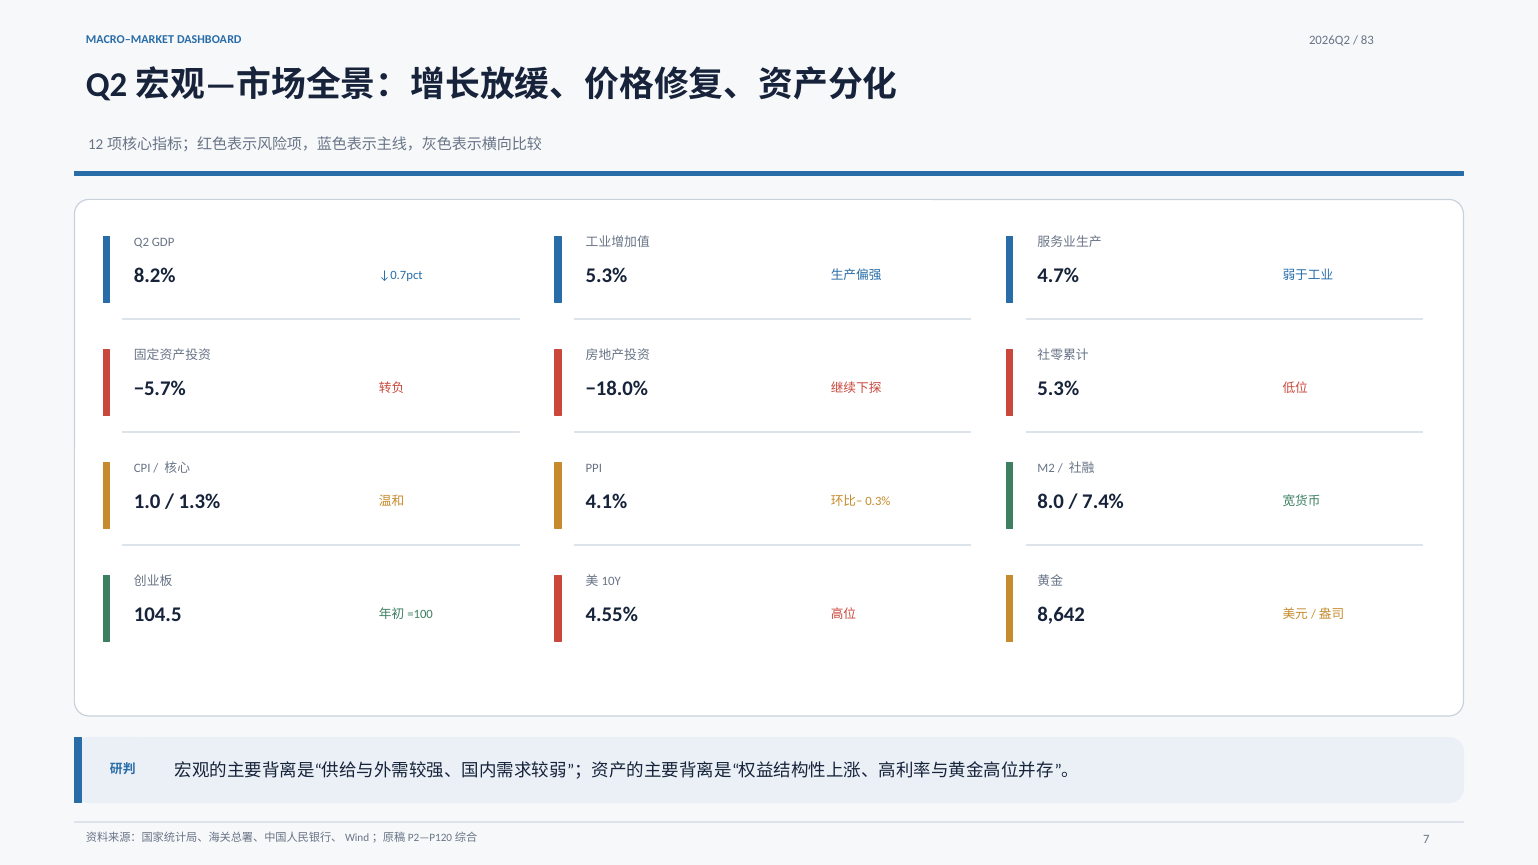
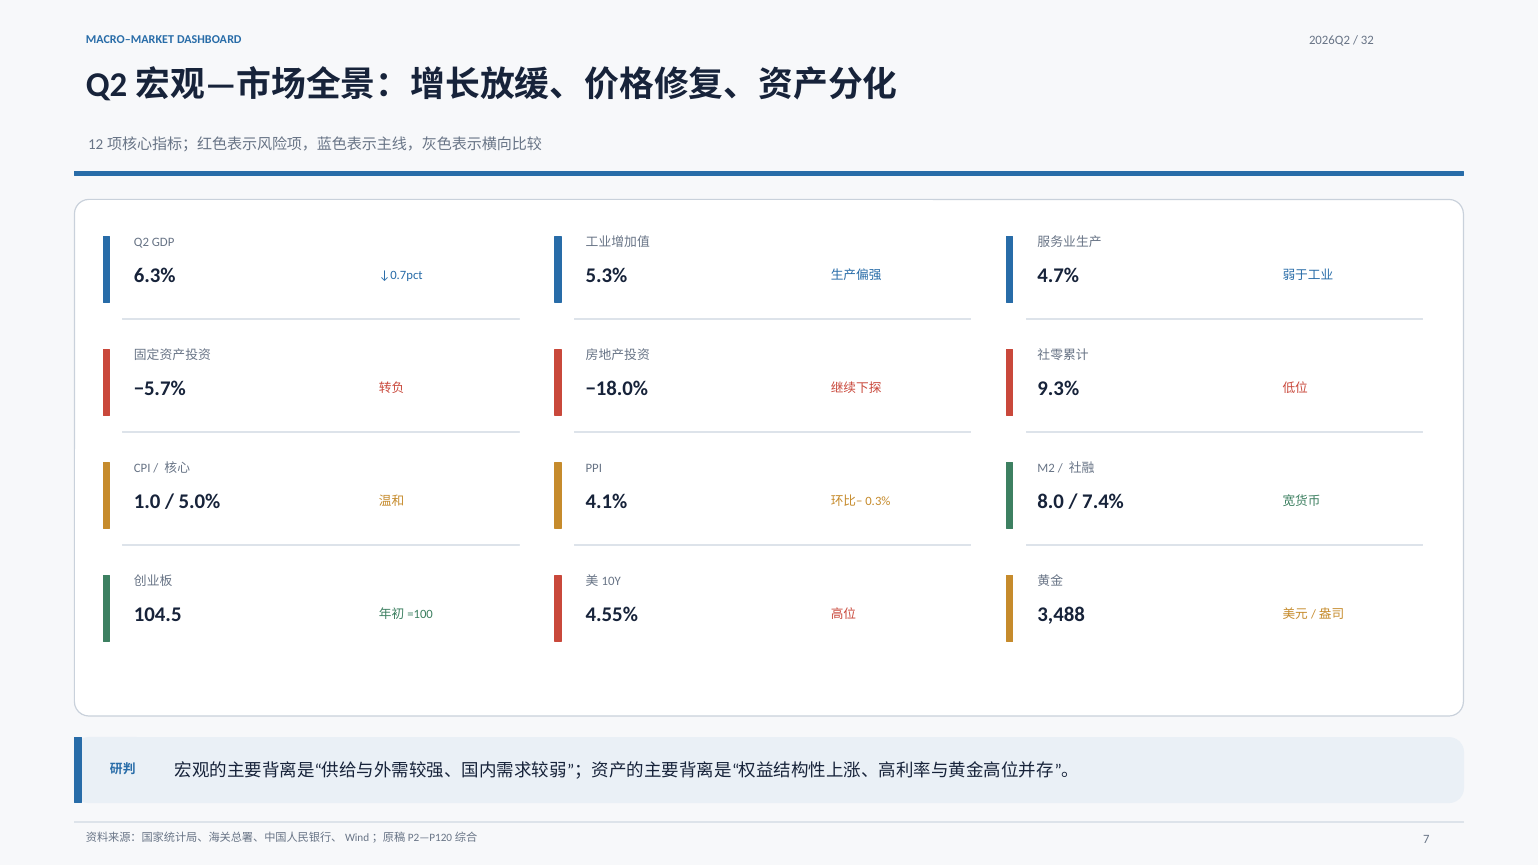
83: 83 -> 32
8.2%: 8.2% -> 6.3%
5.3% at (1058, 389): 5.3% -> 9.3%
1.3%: 1.3% -> 5.0%
8,642: 8,642 -> 3,488
